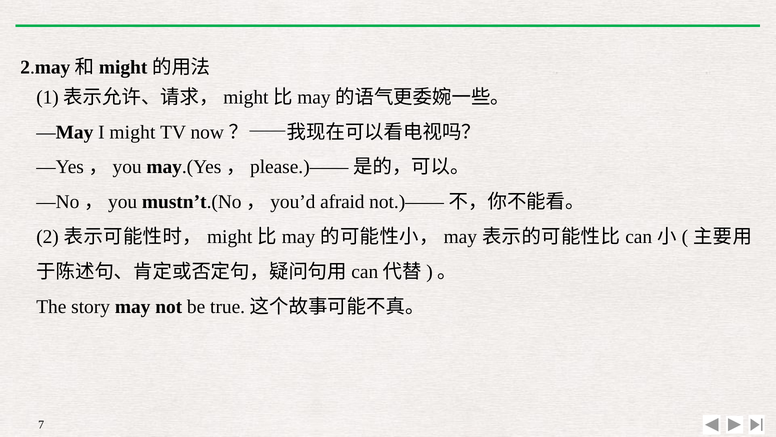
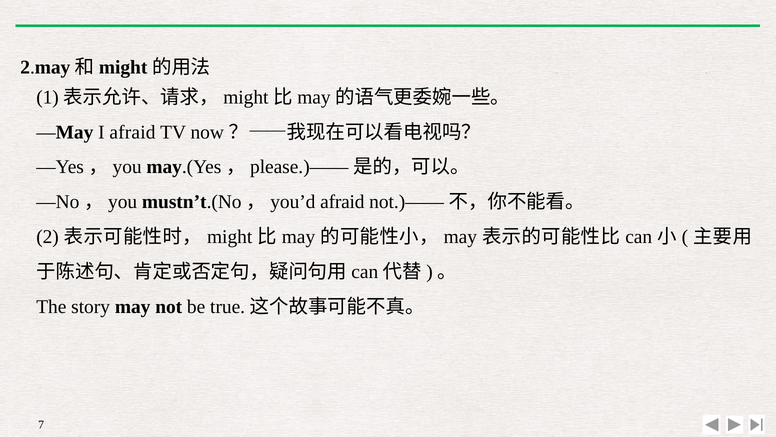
I might: might -> afraid
